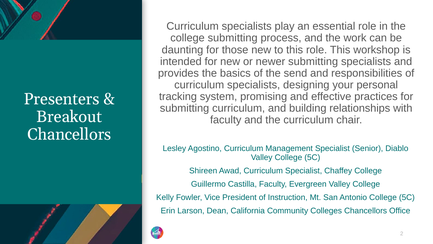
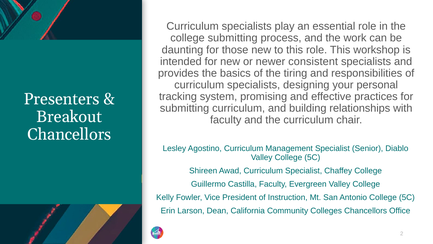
newer submitting: submitting -> consistent
send: send -> tiring
